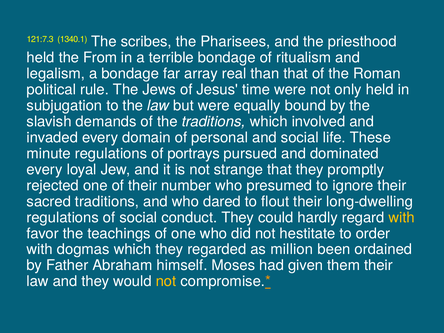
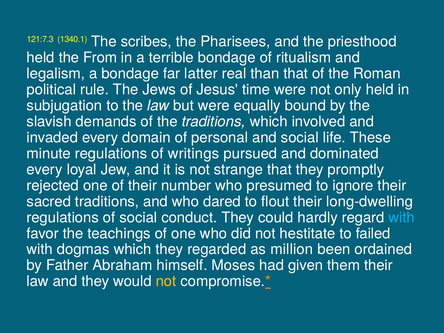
array: array -> latter
portrays: portrays -> writings
with at (402, 217) colour: yellow -> light blue
order: order -> failed
